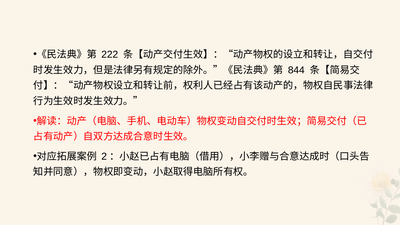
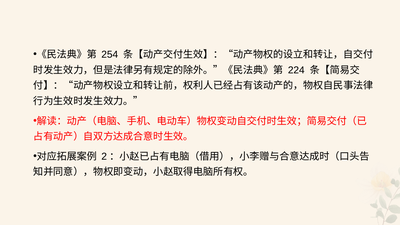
222: 222 -> 254
844: 844 -> 224
